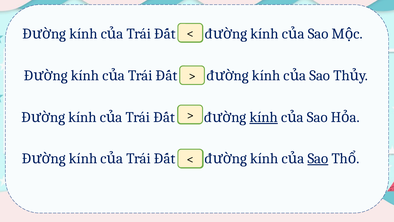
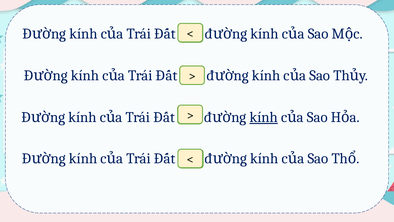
Sao at (318, 158) underline: present -> none
